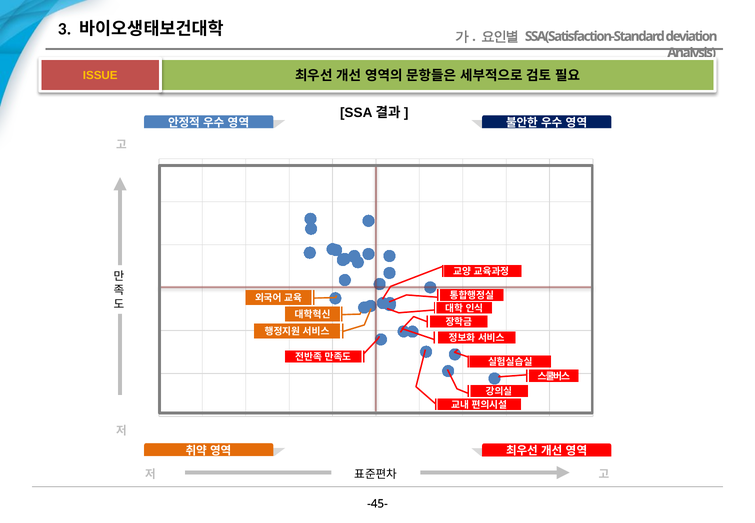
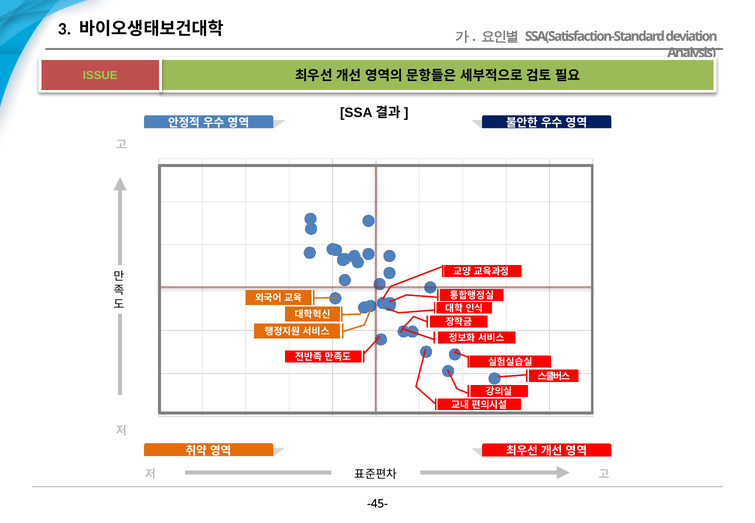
ISSUE colour: yellow -> light green
